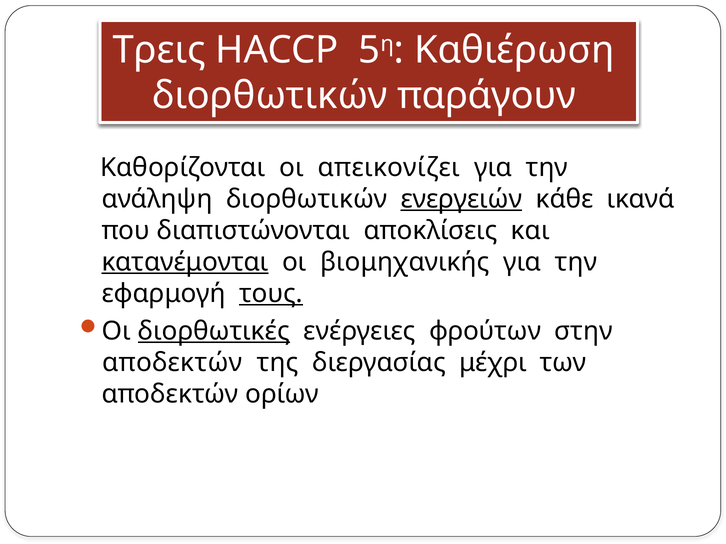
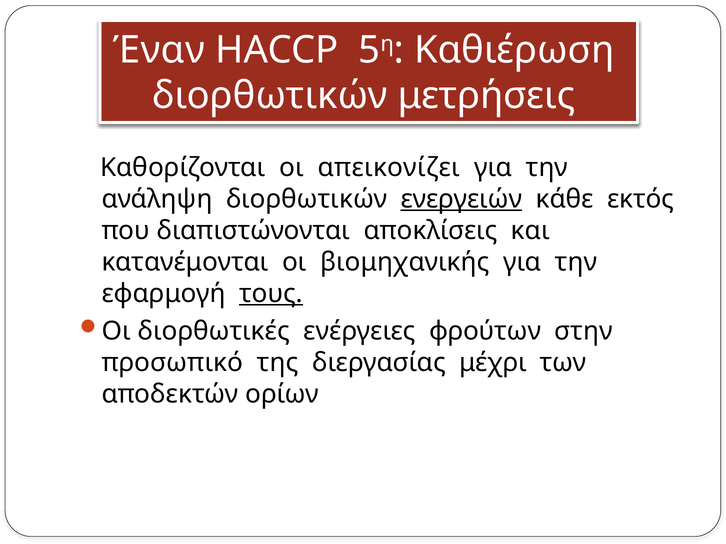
Τρεις: Τρεις -> Έναν
παράγουν: παράγουν -> μετρήσεις
ικανά: ικανά -> εκτός
κατανέμονται underline: present -> none
διορθωτικές underline: present -> none
αποδεκτών at (172, 363): αποδεκτών -> προσωπικό
